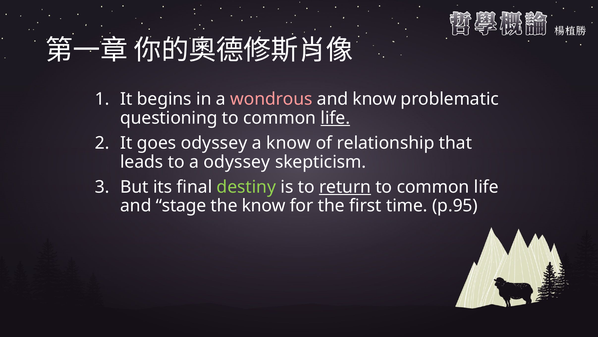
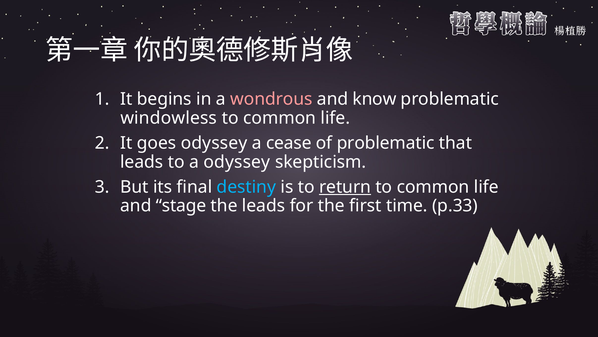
questioning: questioning -> windowless
life at (335, 118) underline: present -> none
a know: know -> cease
of relationship: relationship -> problematic
destiny colour: light green -> light blue
the know: know -> leads
p.95: p.95 -> p.33
